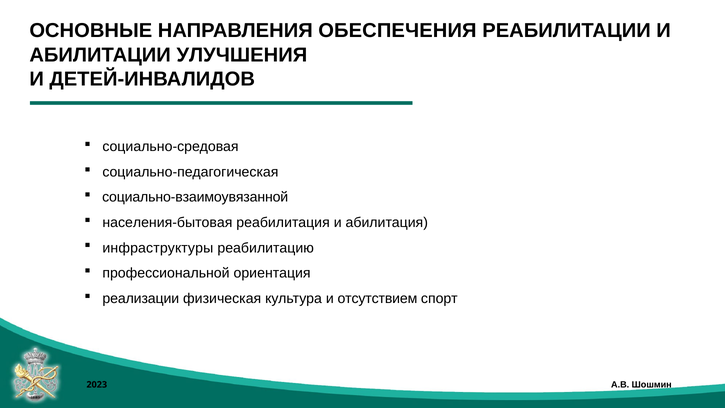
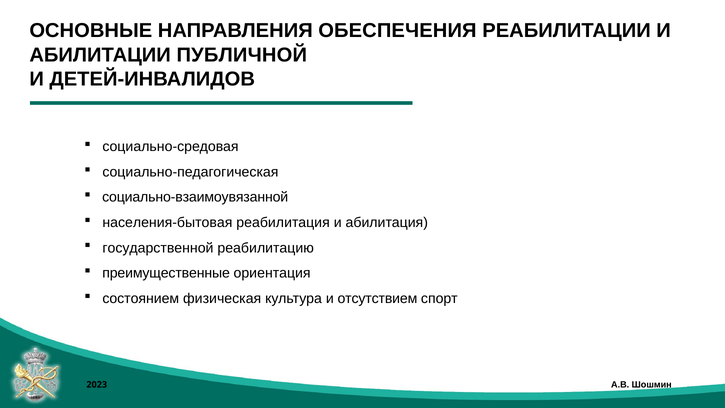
УЛУЧШЕНИЯ: УЛУЧШЕНИЯ -> ПУБЛИЧНОЙ
инфраструктуры: инфраструктуры -> государственной
профессиональной: профессиональной -> преимущественные
реализации: реализации -> состоянием
